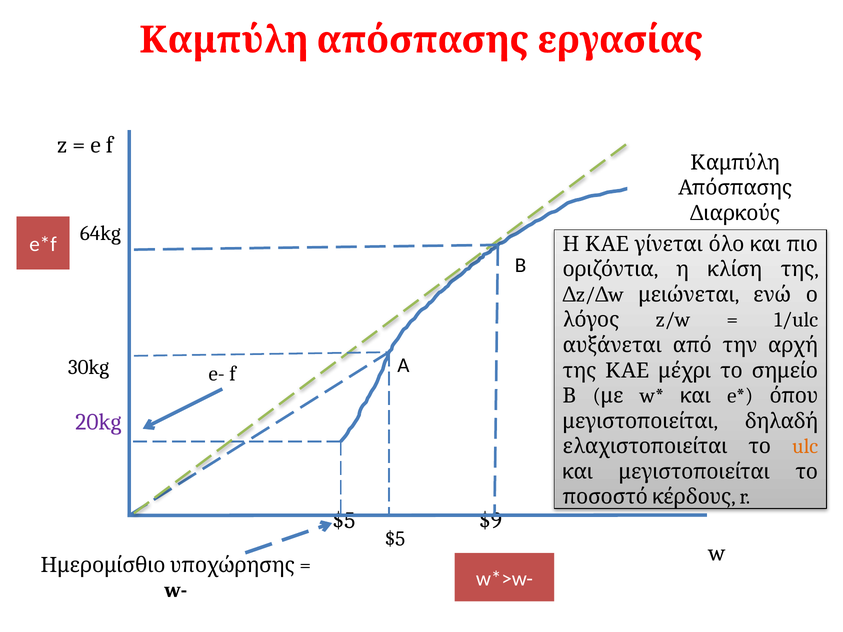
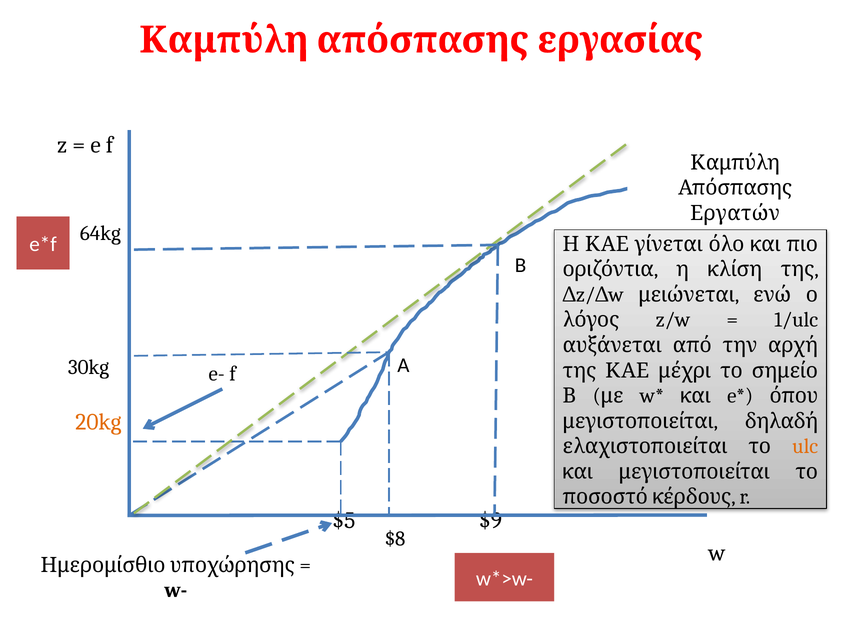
Διαρκούς: Διαρκούς -> Εργατών
20kg colour: purple -> orange
$5 at (395, 539): $5 -> $8
